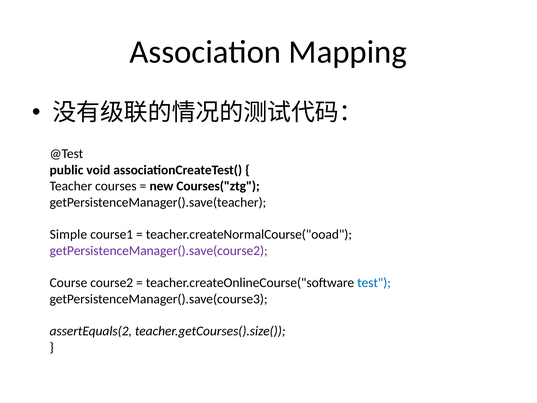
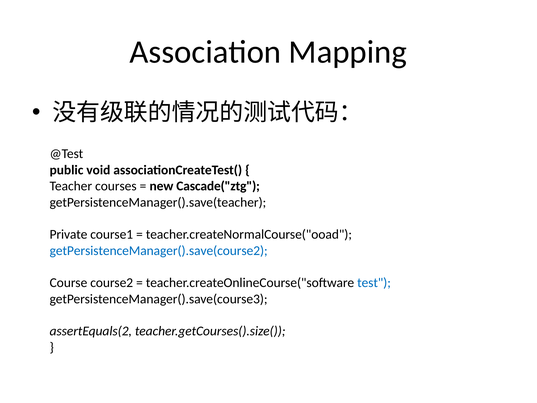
Courses("ztg: Courses("ztg -> Cascade("ztg
Simple: Simple -> Private
getPersistenceManager().save(course2 colour: purple -> blue
